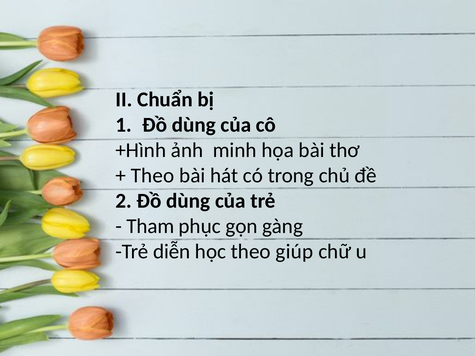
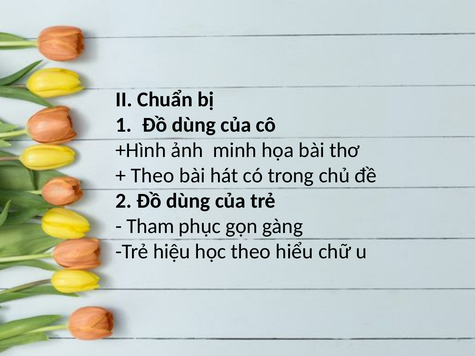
diễn: diễn -> hiệu
giúp: giúp -> hiểu
